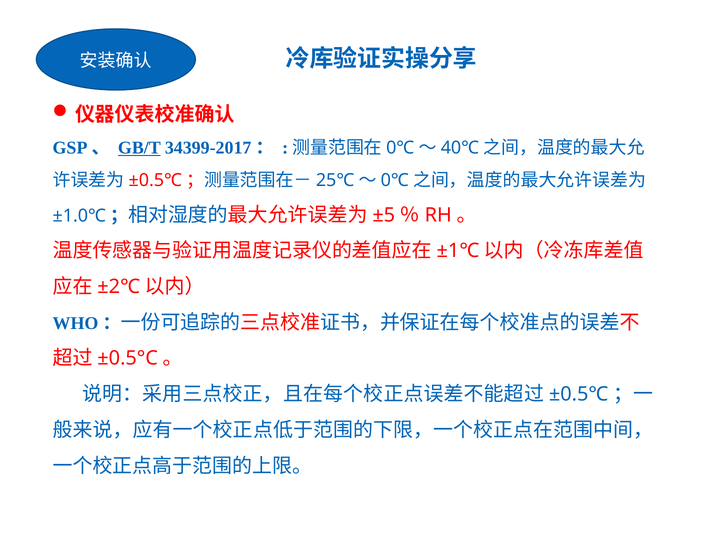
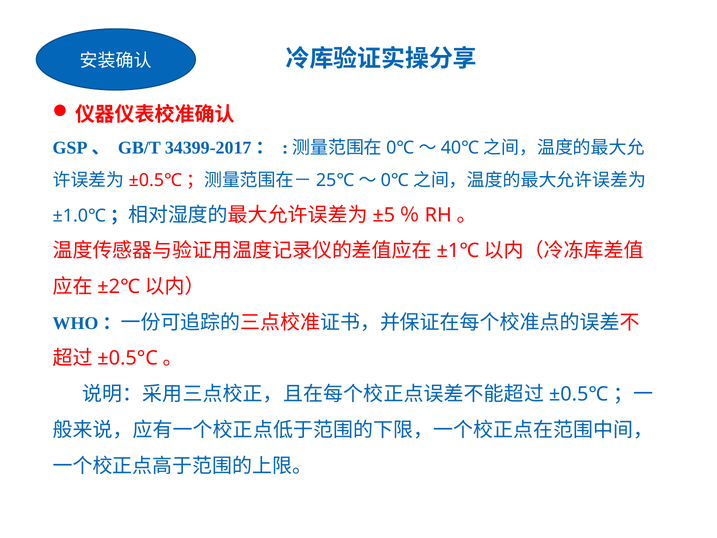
GB/T underline: present -> none
